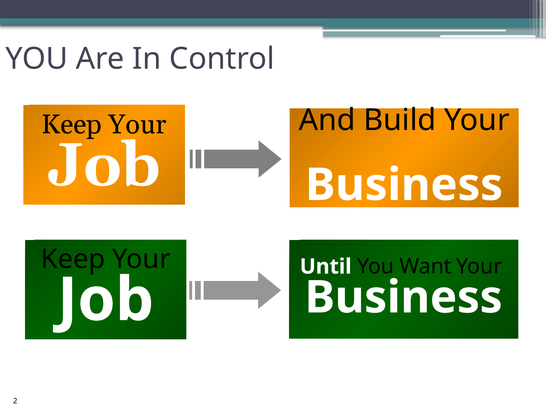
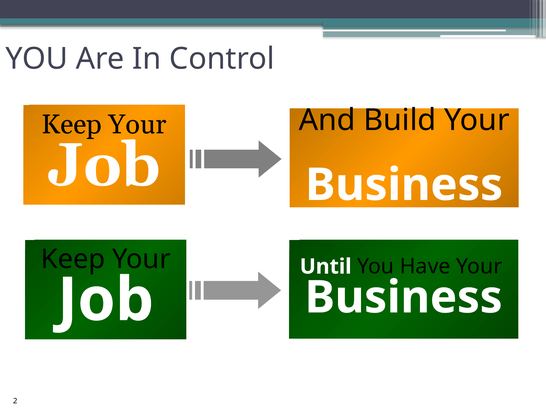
Want: Want -> Have
